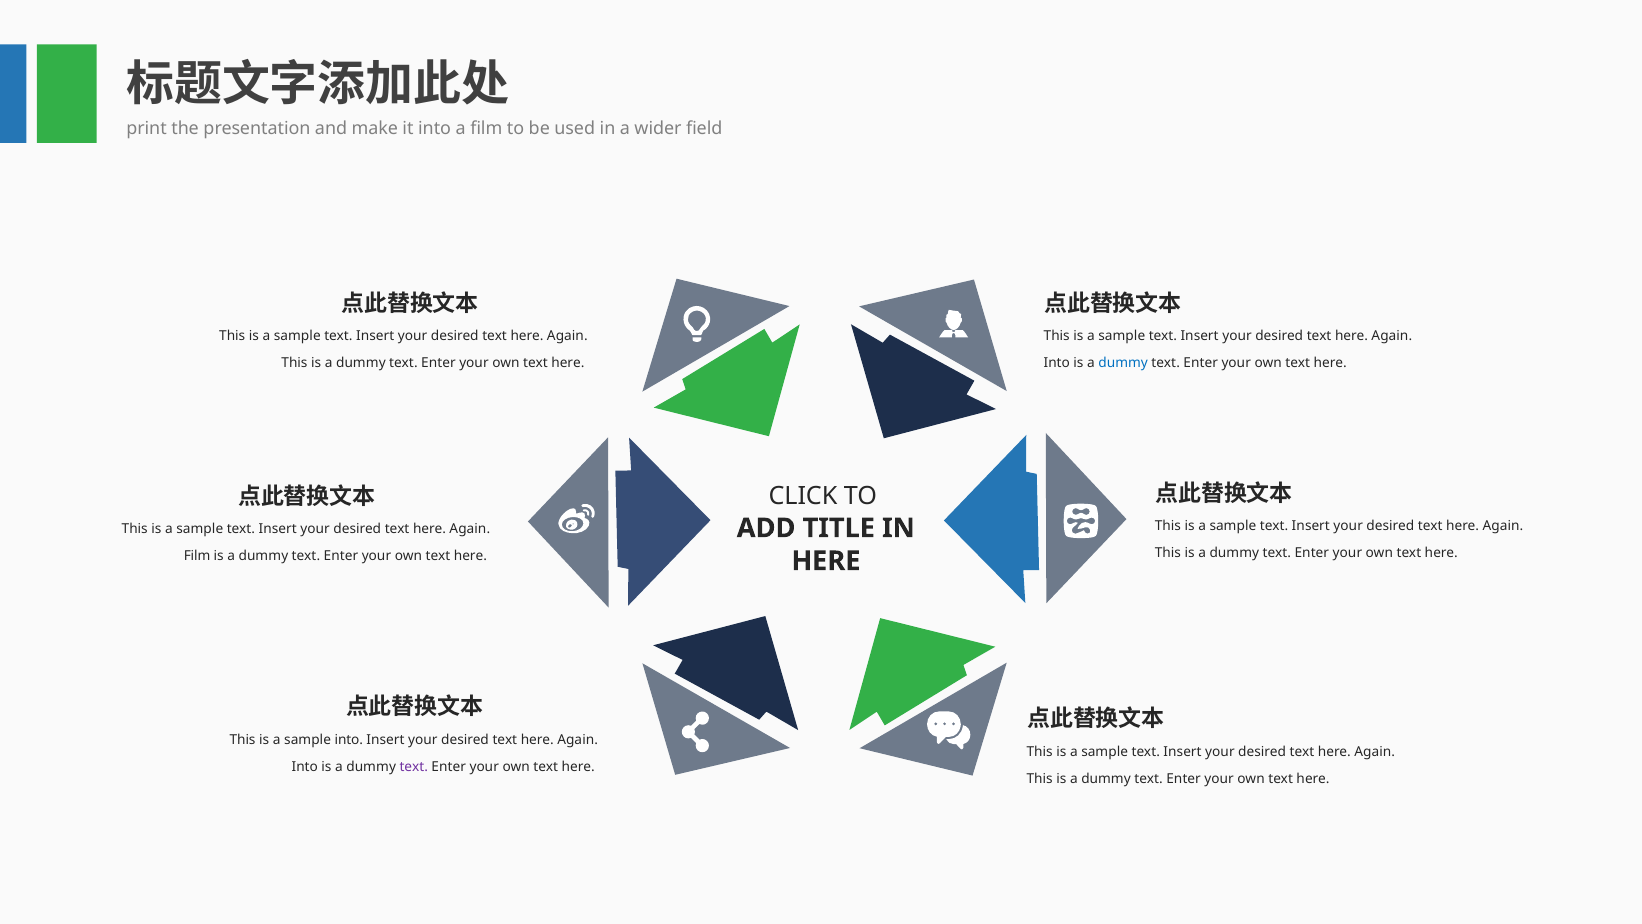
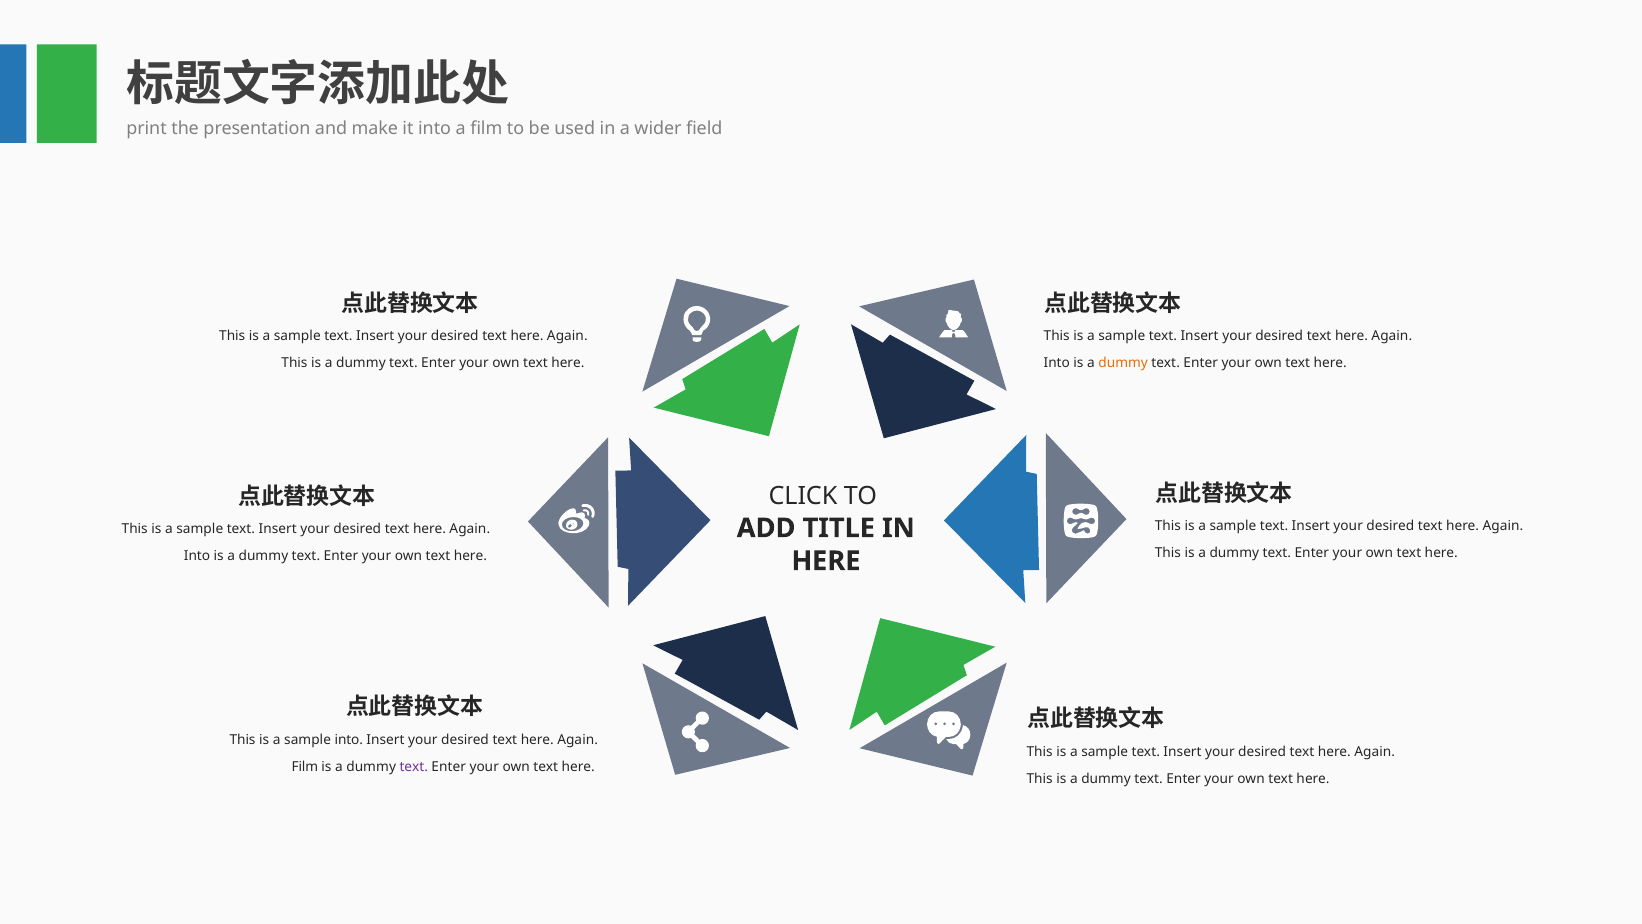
dummy at (1123, 363) colour: blue -> orange
Film at (197, 556): Film -> Into
Into at (305, 767): Into -> Film
